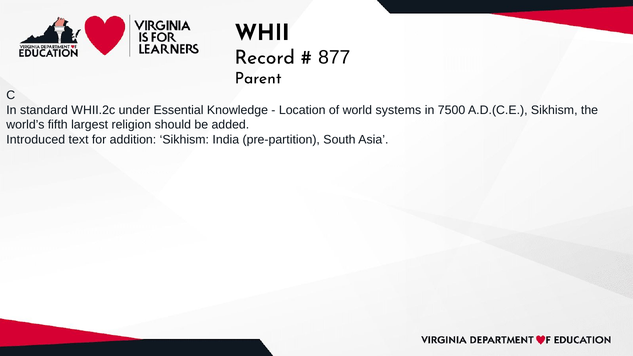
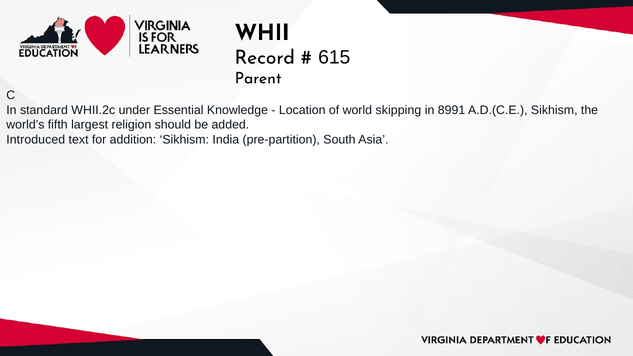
877: 877 -> 615
systems: systems -> skipping
7500: 7500 -> 8991
